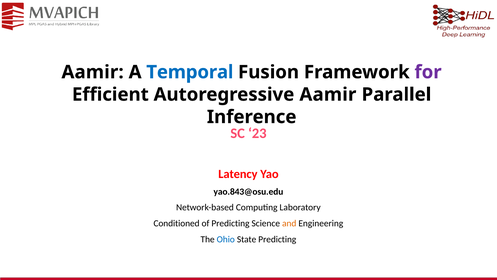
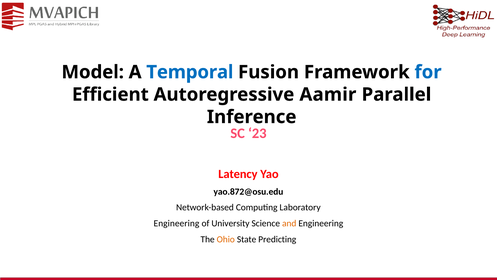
Aamir at (93, 72): Aamir -> Model
for colour: purple -> blue
yao.843@osu.edu: yao.843@osu.edu -> yao.872@osu.edu
Conditioned at (177, 223): Conditioned -> Engineering
of Predicting: Predicting -> University
Ohio colour: blue -> orange
